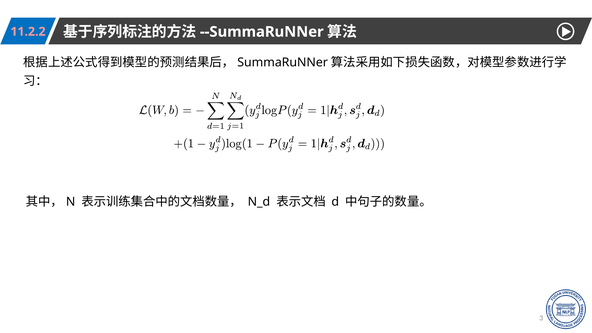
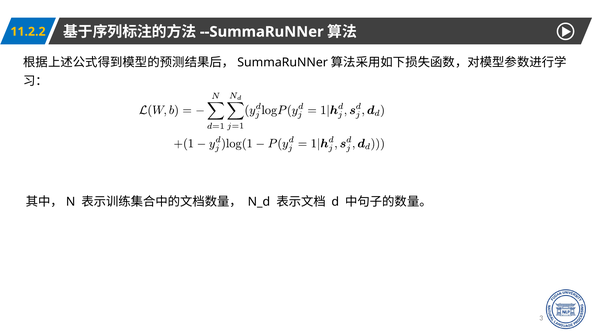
11.2.2 colour: pink -> yellow
